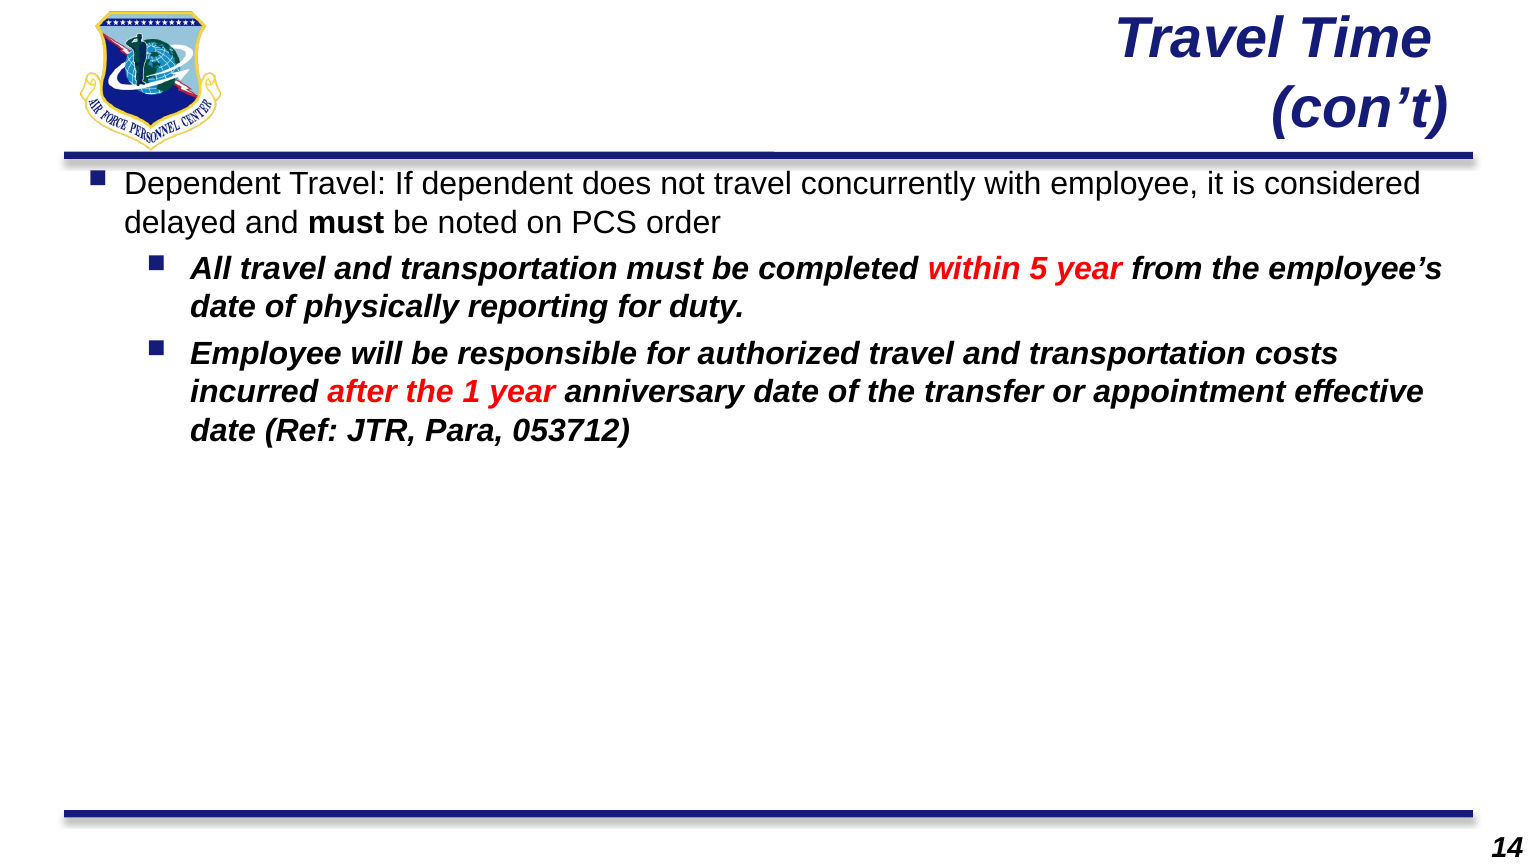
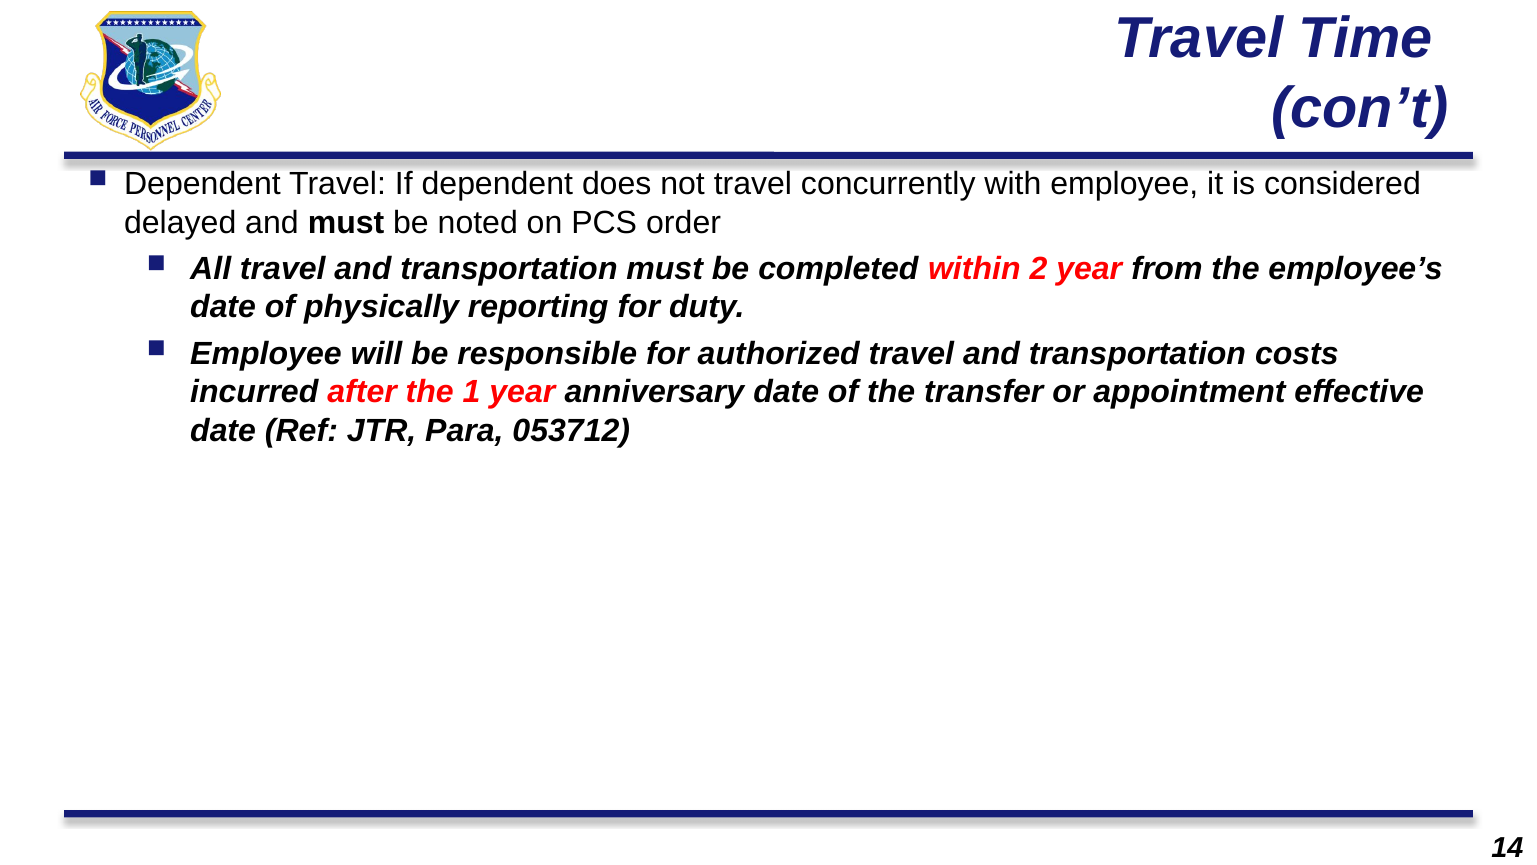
5: 5 -> 2
